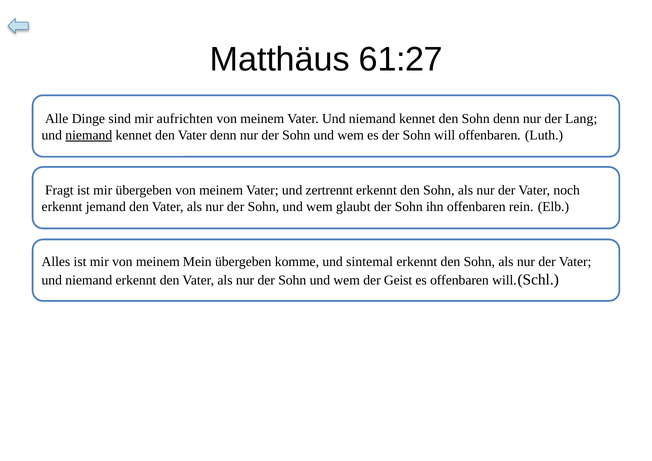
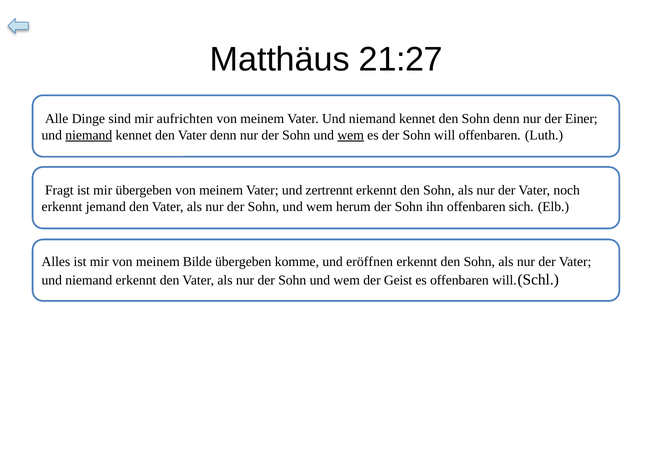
61:27: 61:27 -> 21:27
Lang: Lang -> Einer
wem at (351, 135) underline: none -> present
glaubt: glaubt -> herum
rein: rein -> sich
Mein: Mein -> Bilde
sintemal: sintemal -> eröffnen
